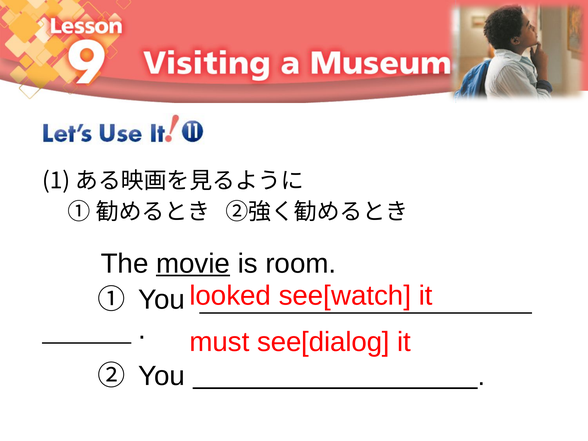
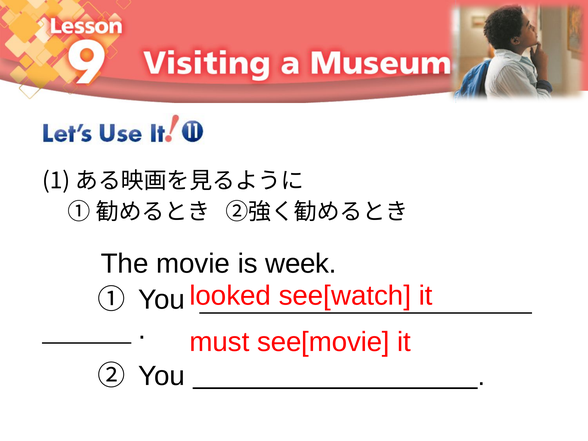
movie underline: present -> none
room: room -> week
see[dialog: see[dialog -> see[movie
